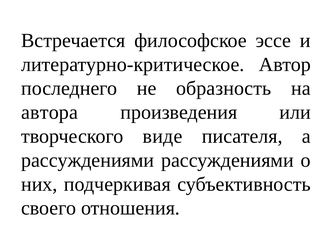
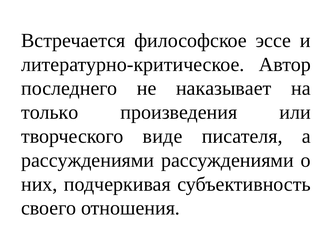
образность: образность -> наказывает
автора: автора -> только
